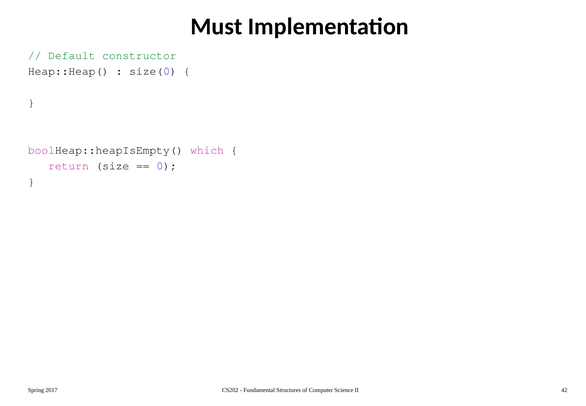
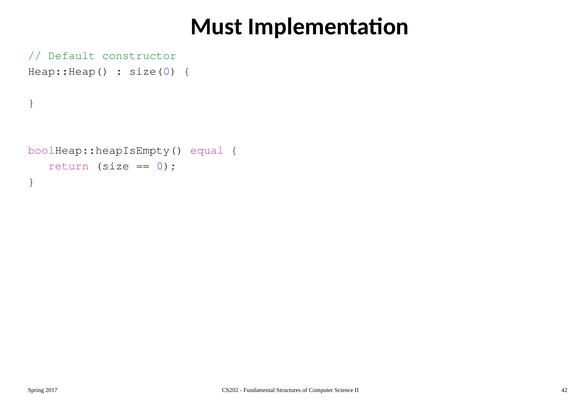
which: which -> equal
